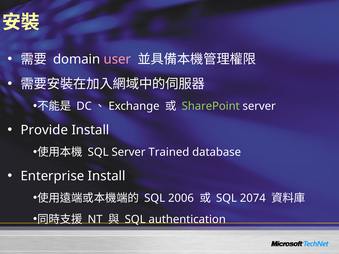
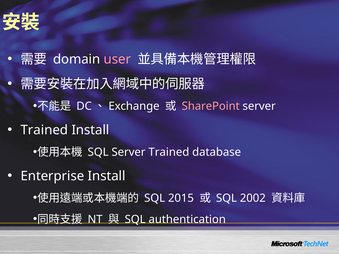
SharePoint colour: light green -> pink
Provide at (44, 130): Provide -> Trained
2006: 2006 -> 2015
2074: 2074 -> 2002
